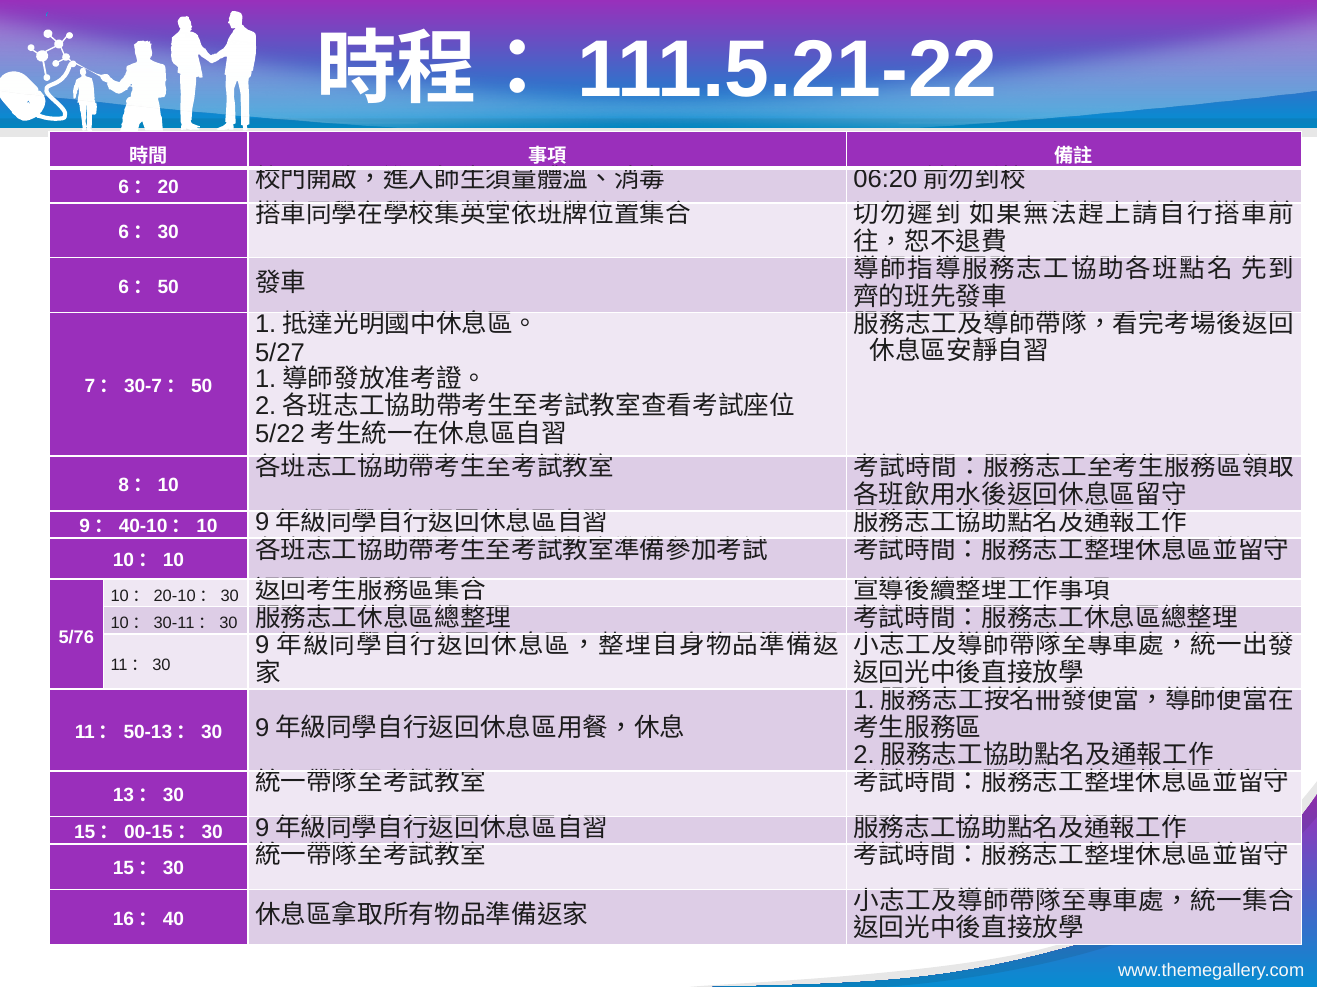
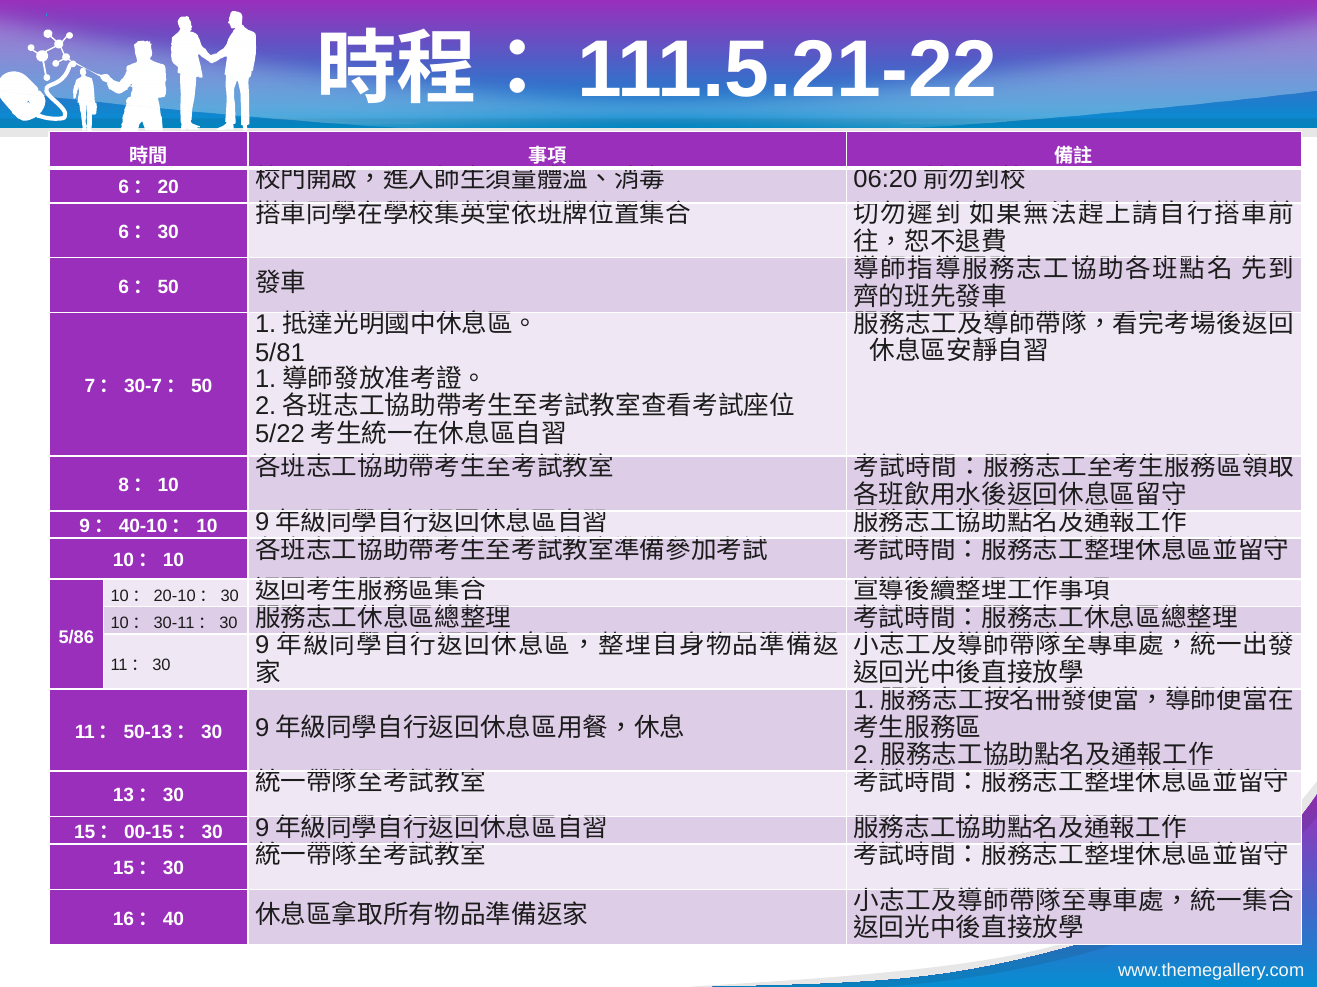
5/27: 5/27 -> 5/81
5/76: 5/76 -> 5/86
